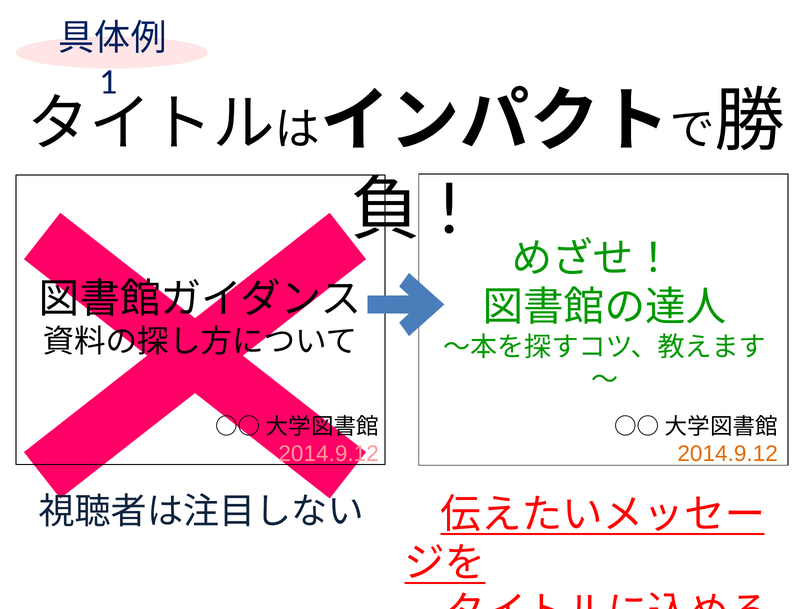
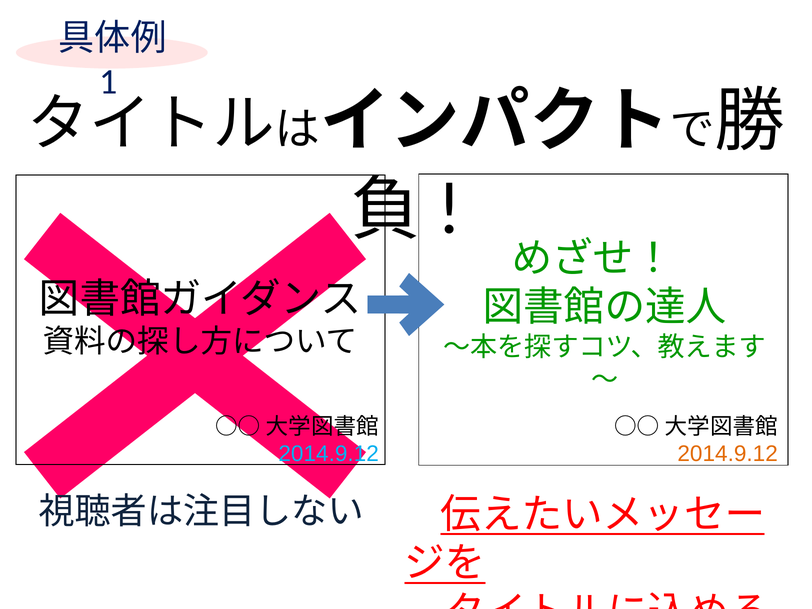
2014.9.12 at (329, 454) colour: pink -> light blue
